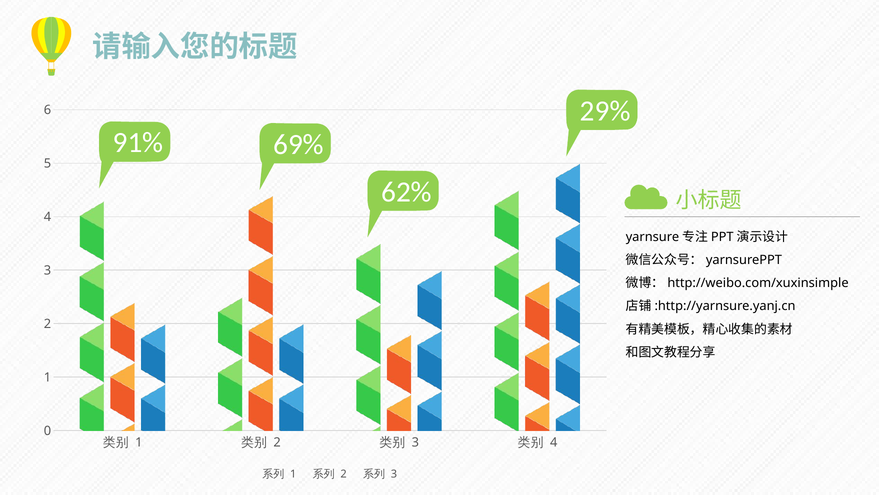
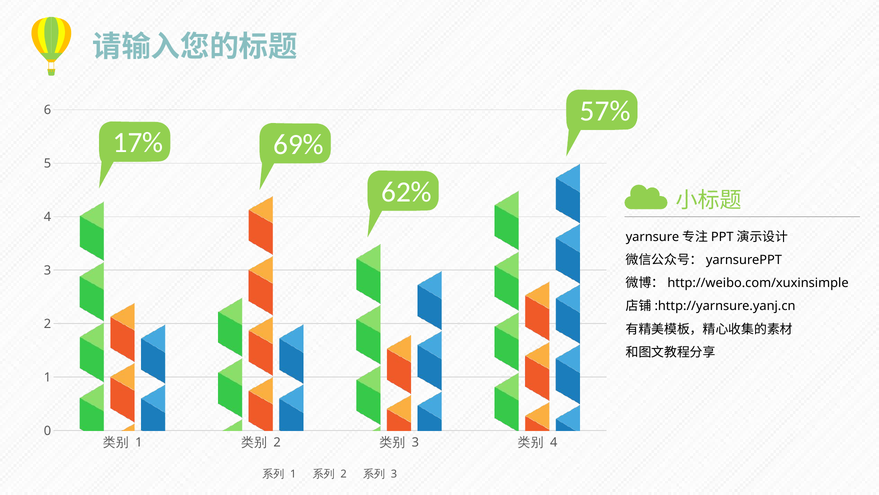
29%: 29% -> 57%
91%: 91% -> 17%
